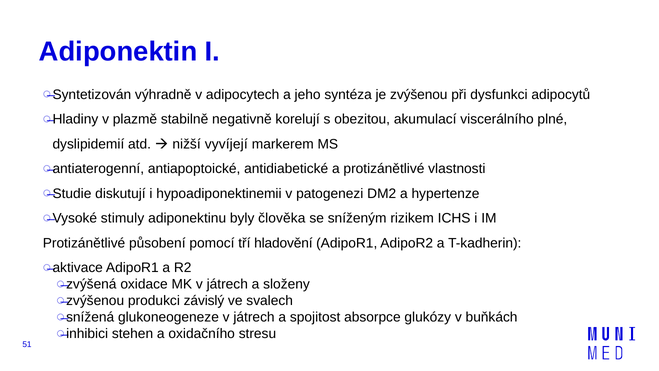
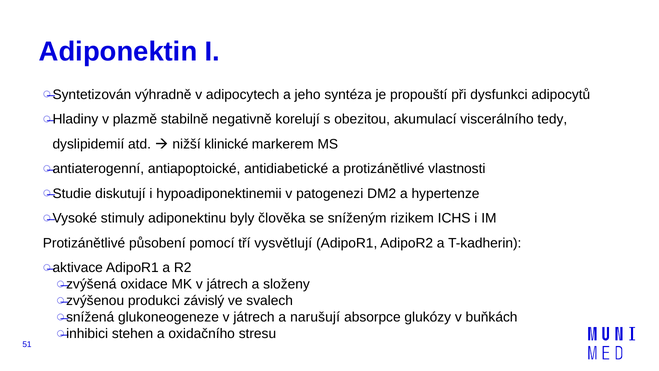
zvýšenou: zvýšenou -> propouští
plné: plné -> tedy
vyvíjejí: vyvíjejí -> klinické
hladovění: hladovění -> vysvětlují
spojitost: spojitost -> narušují
